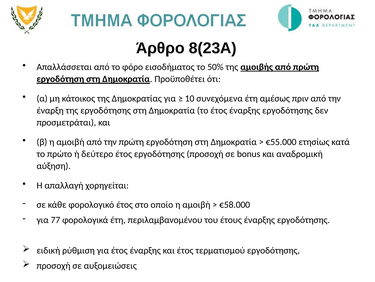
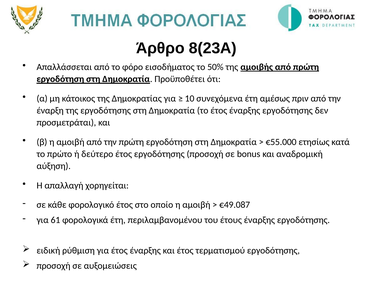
€58.000: €58.000 -> €49.087
77: 77 -> 61
